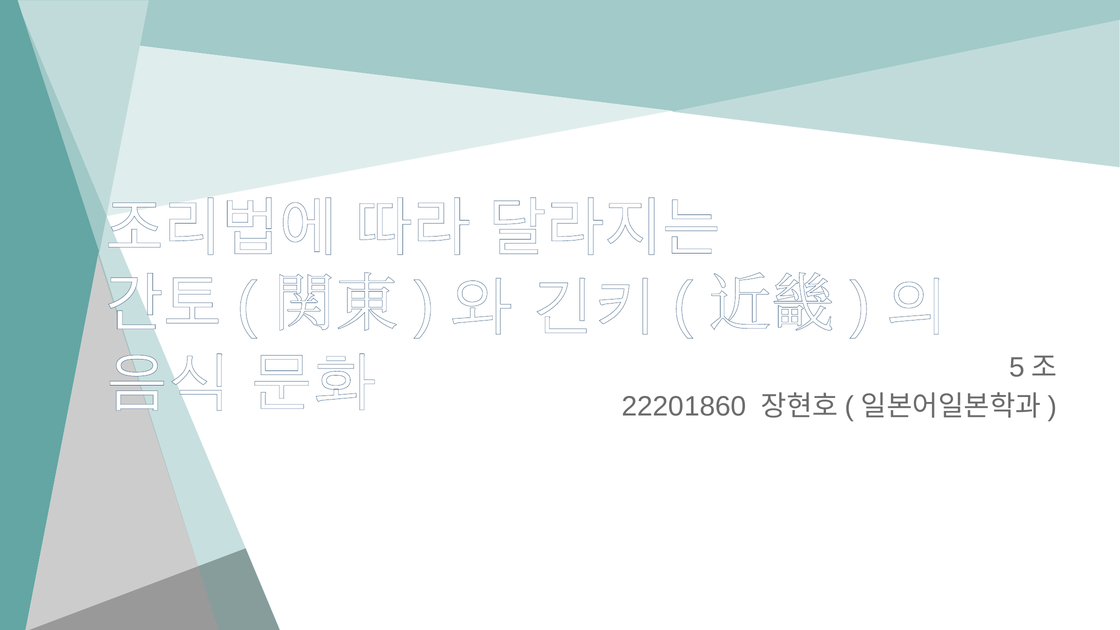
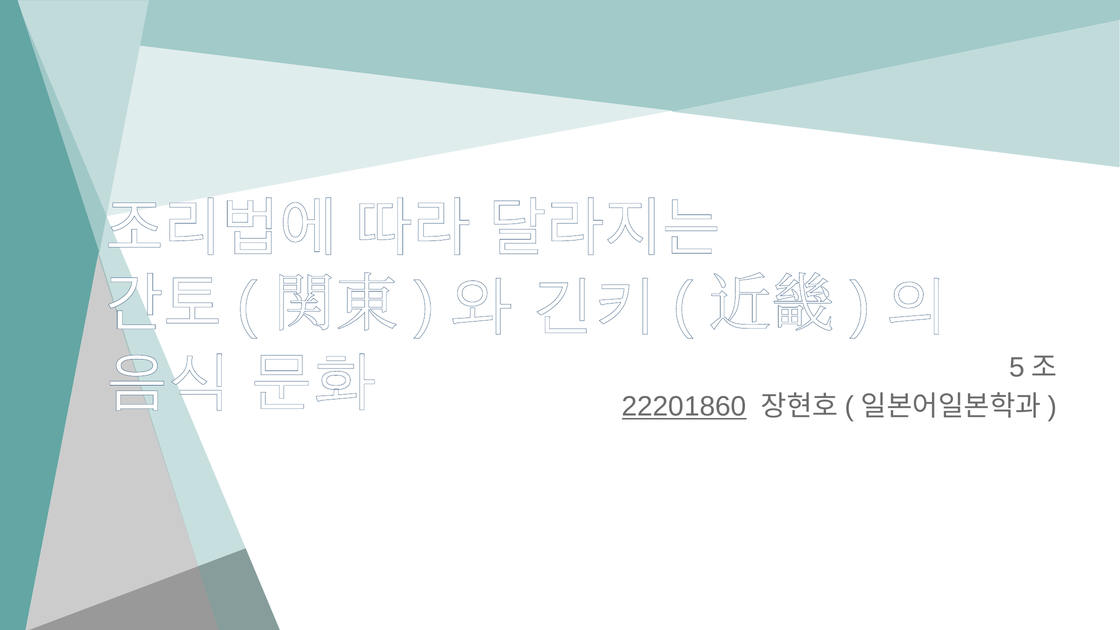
22201860 underline: none -> present
